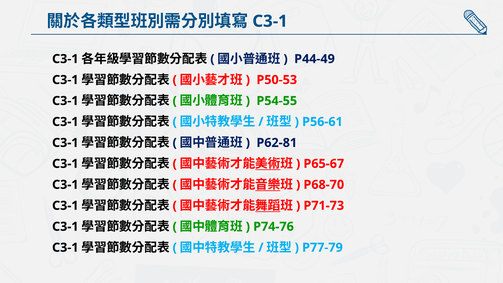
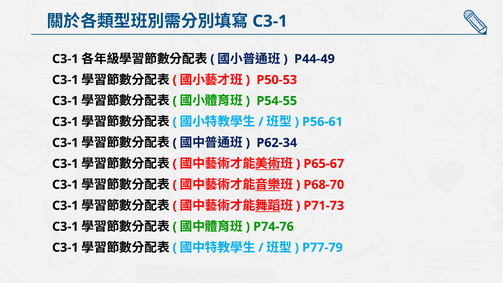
P62-81: P62-81 -> P62-34
